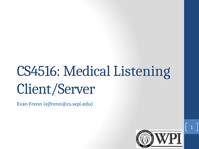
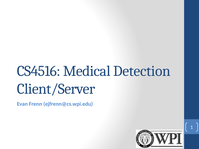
Listening: Listening -> Detection
